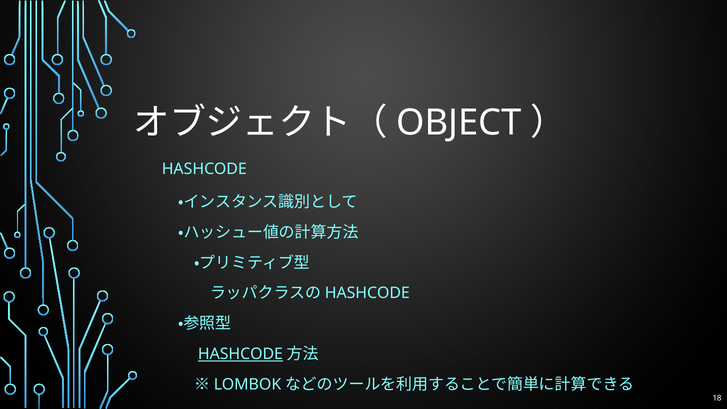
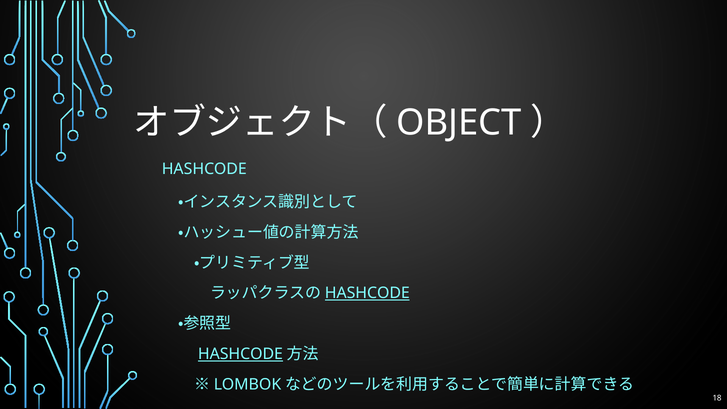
HASHCODE at (367, 293) underline: none -> present
